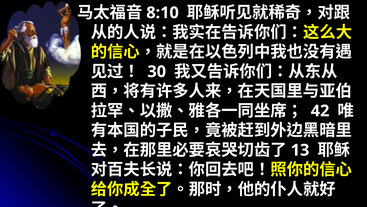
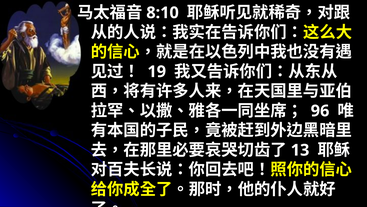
30: 30 -> 19
42: 42 -> 96
